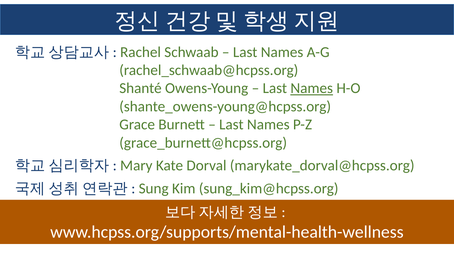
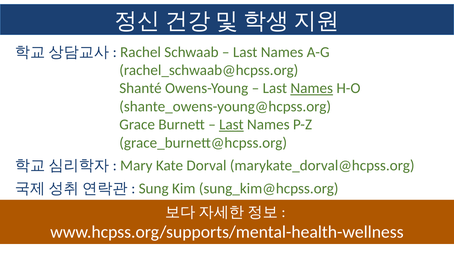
Last at (231, 125) underline: none -> present
